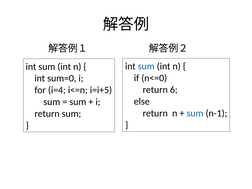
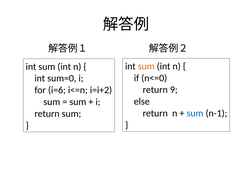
sum at (146, 66) colour: blue -> orange
6: 6 -> 9
i=4: i=4 -> i=6
i=i+5: i=i+5 -> i=i+2
